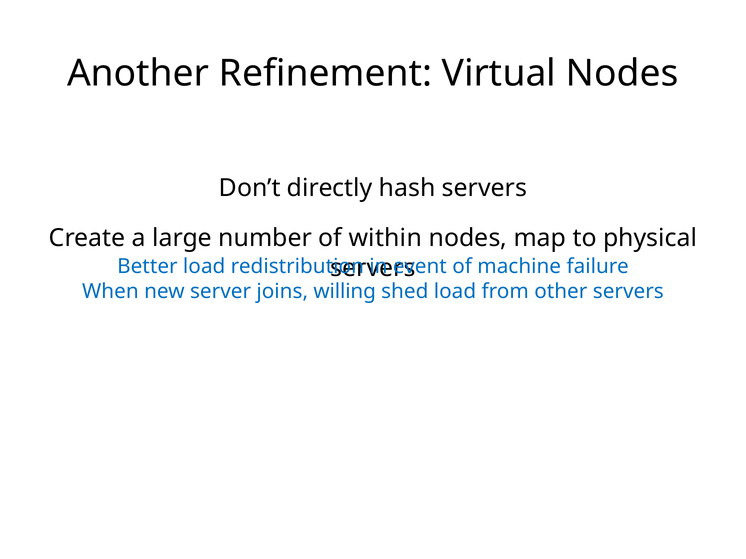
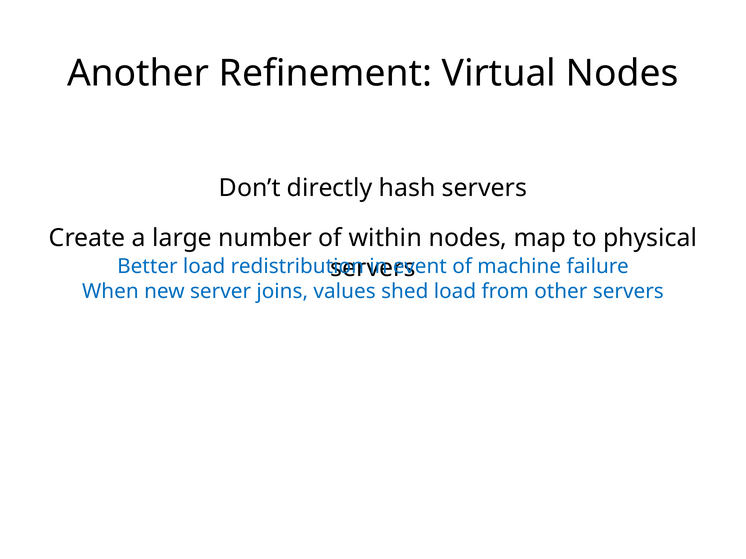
willing: willing -> values
